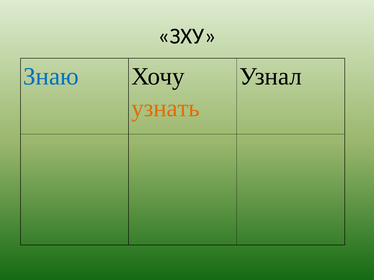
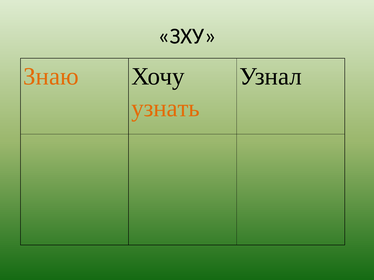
Знаю colour: blue -> orange
